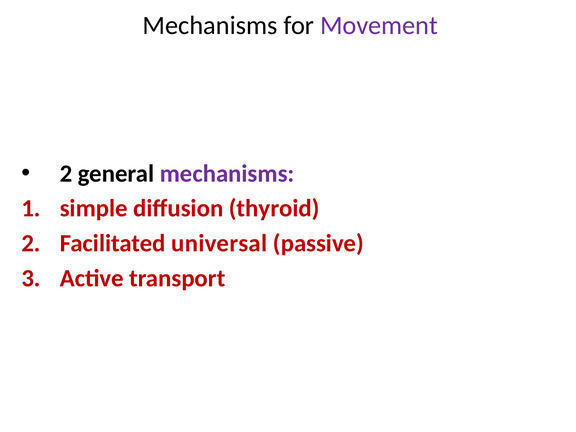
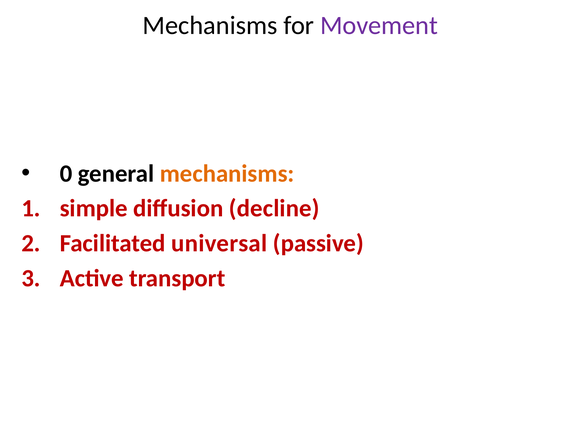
2 at (66, 174): 2 -> 0
mechanisms at (227, 174) colour: purple -> orange
thyroid: thyroid -> decline
